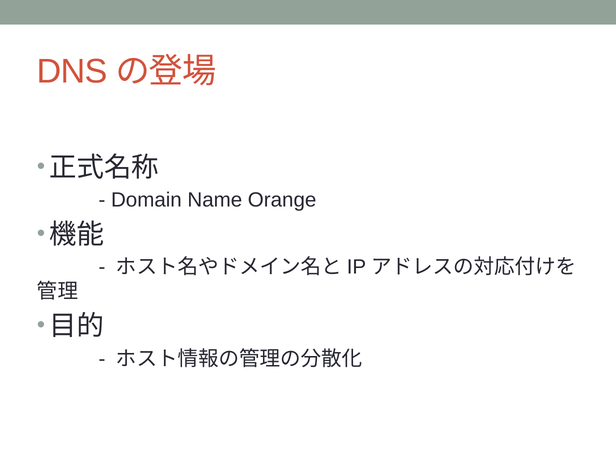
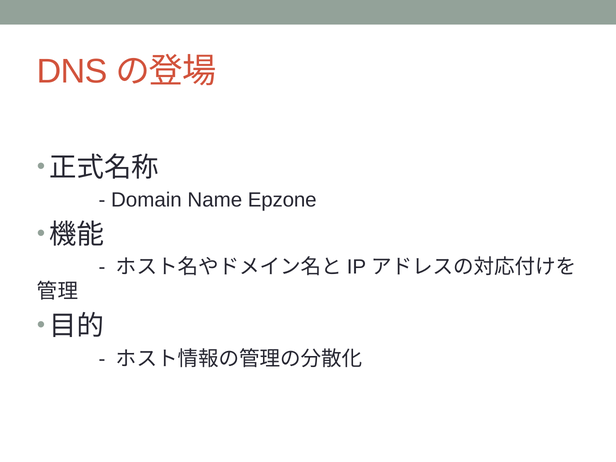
Orange: Orange -> Epzone
